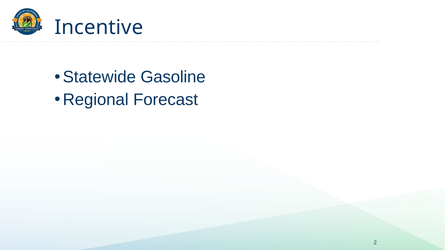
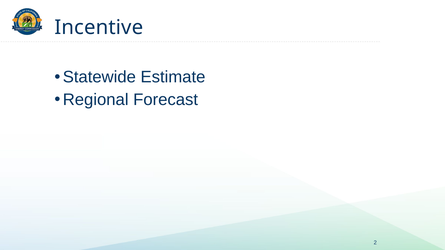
Gasoline: Gasoline -> Estimate
